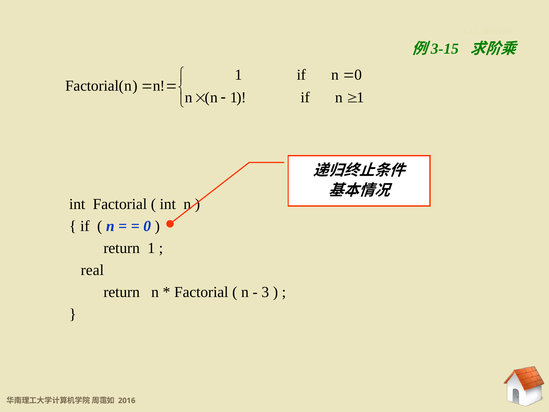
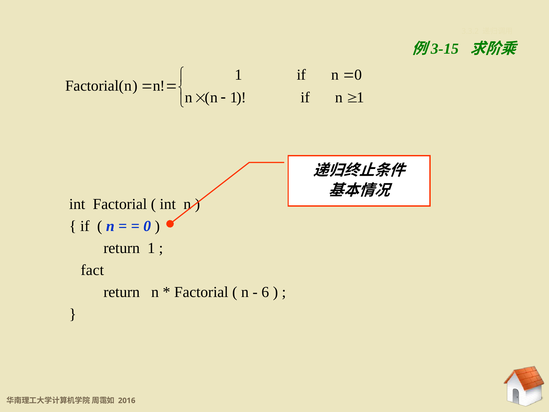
real: real -> fact
3: 3 -> 6
